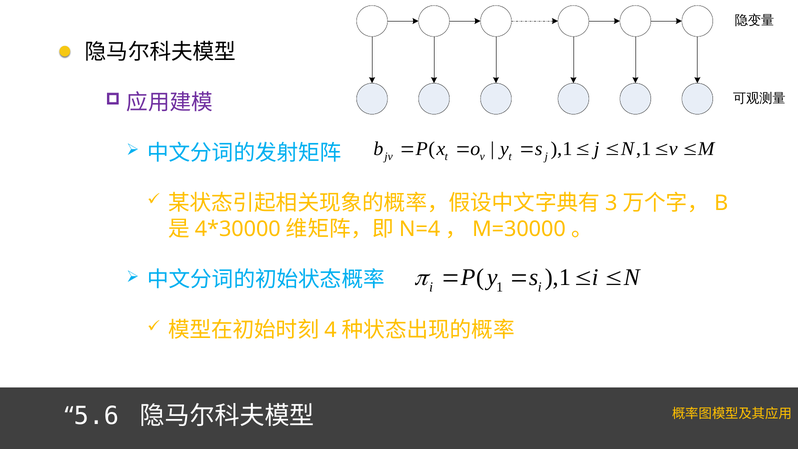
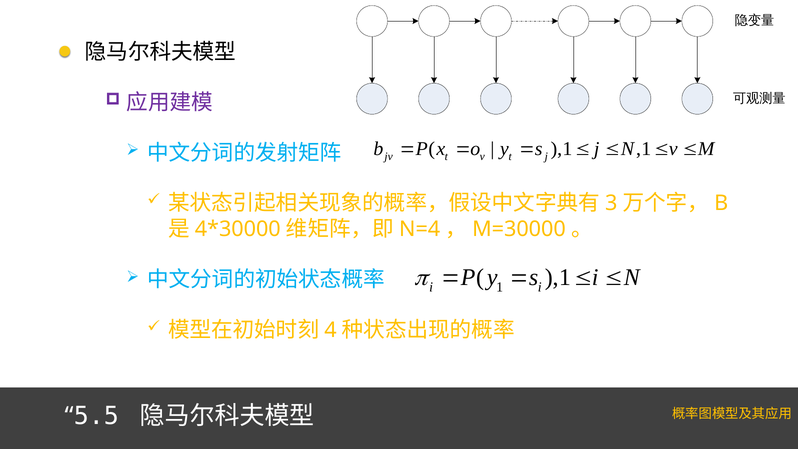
5.6: 5.6 -> 5.5
